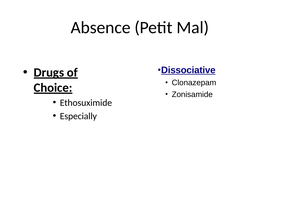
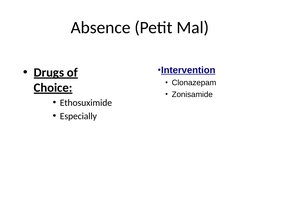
Dissociative: Dissociative -> Intervention
